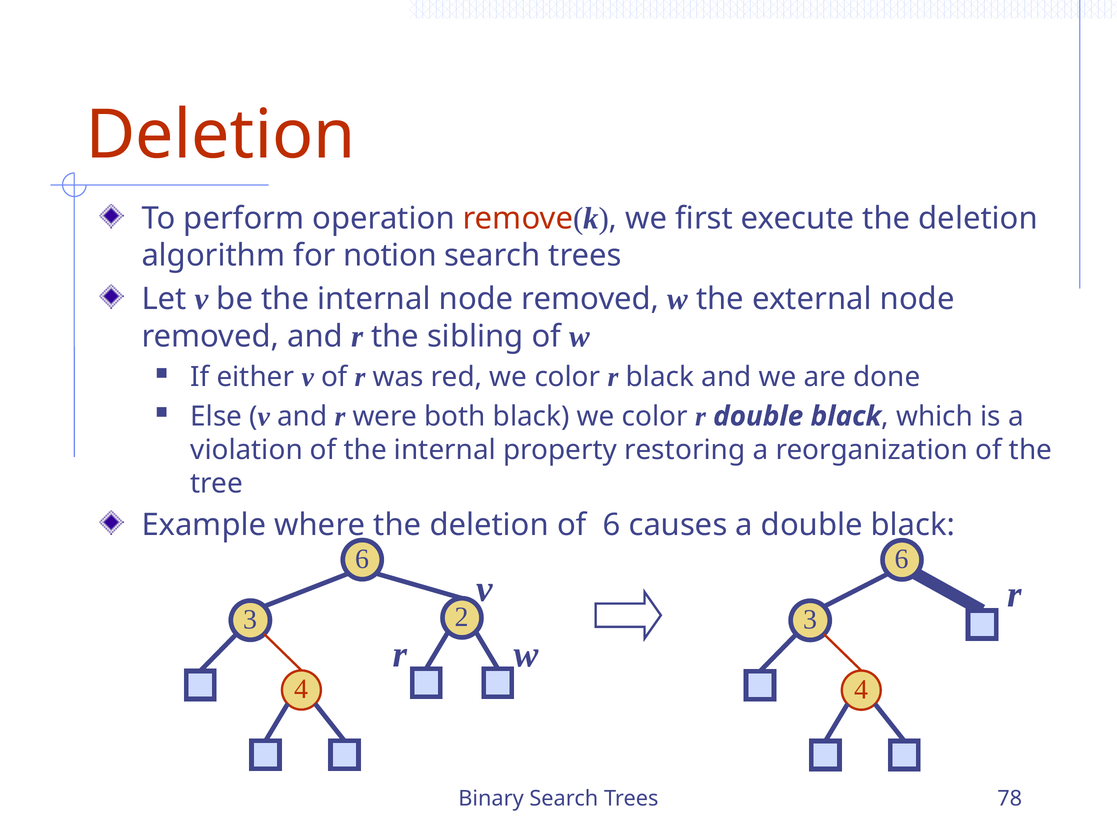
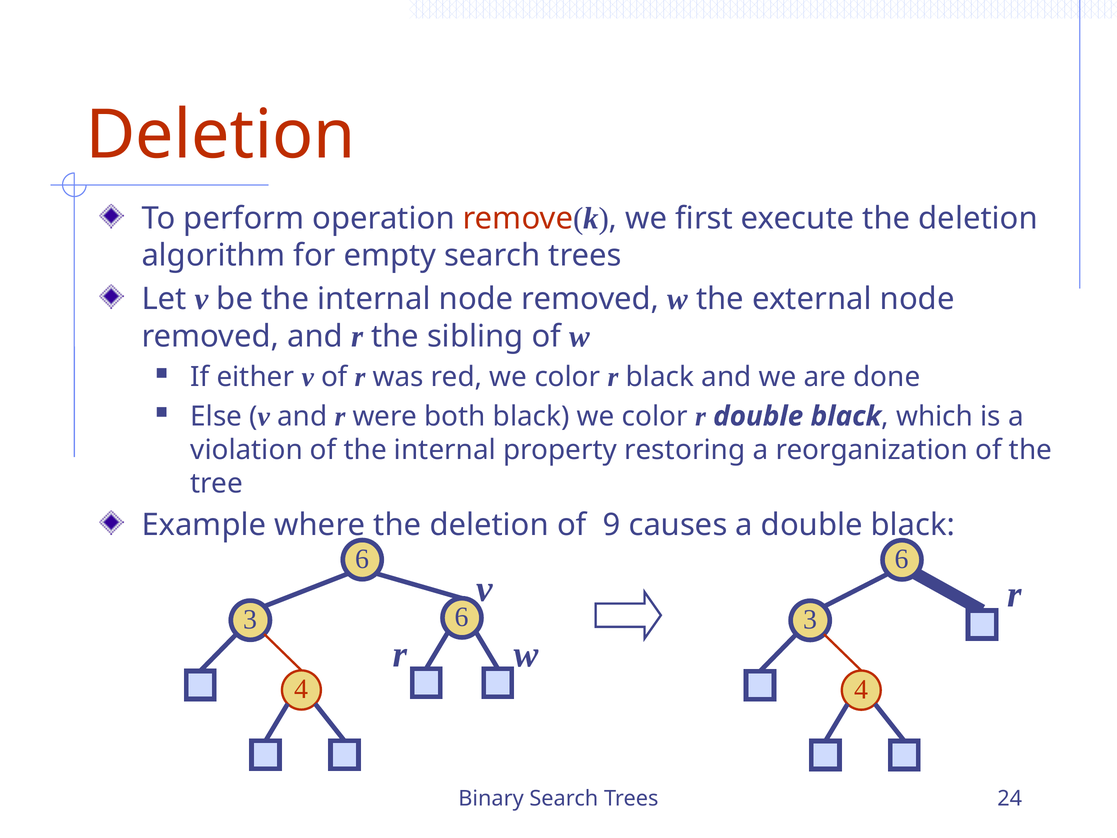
notion: notion -> empty
of 6: 6 -> 9
3 2: 2 -> 6
78: 78 -> 24
